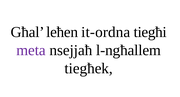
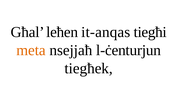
it-ordna: it-ordna -> it-anqas
meta colour: purple -> orange
l-ngħallem: l-ngħallem -> l-ċenturjun
